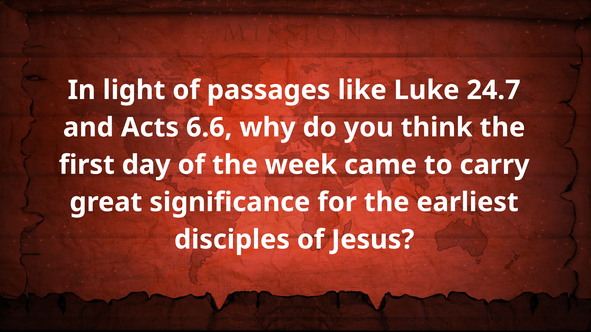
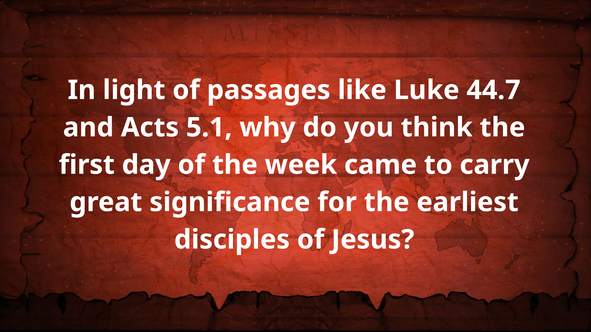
24.7: 24.7 -> 44.7
6.6: 6.6 -> 5.1
